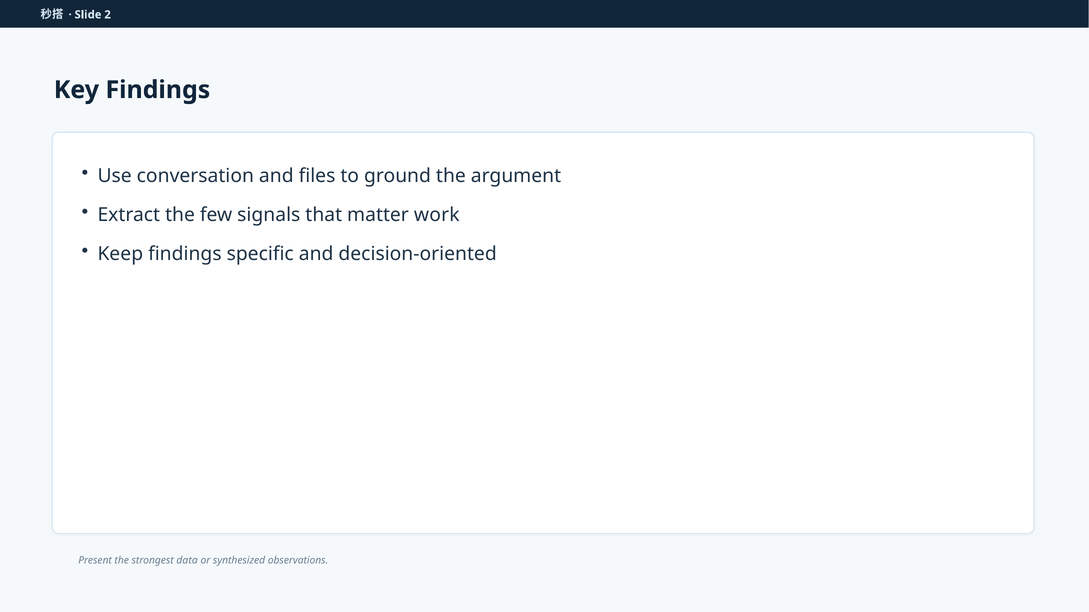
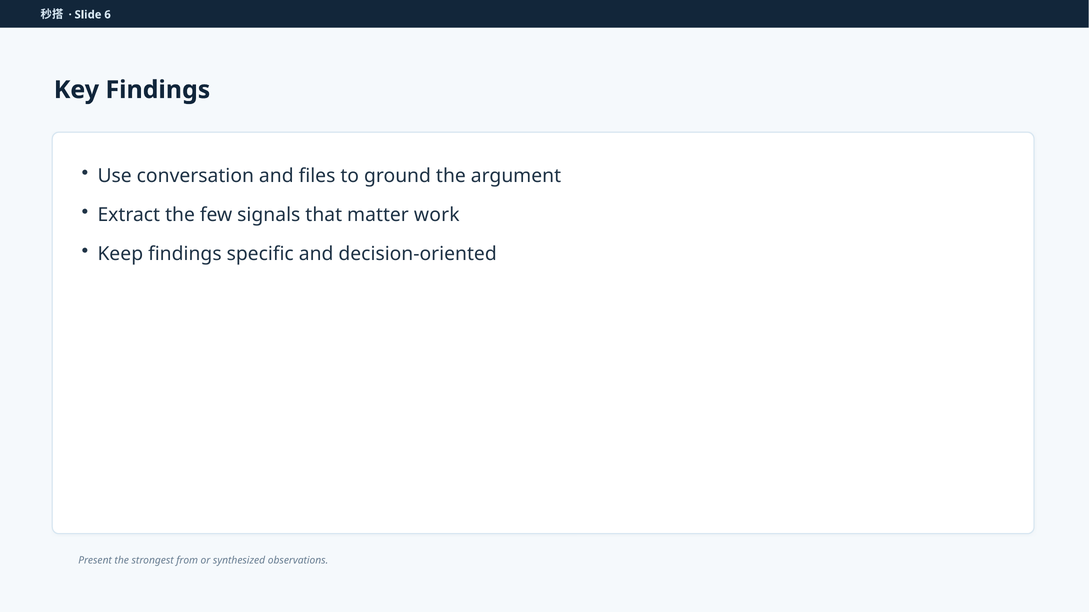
2: 2 -> 6
data: data -> from
